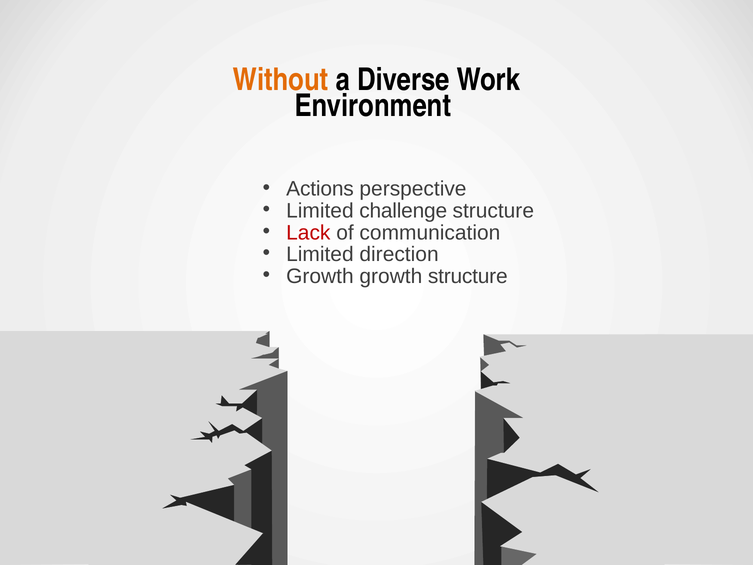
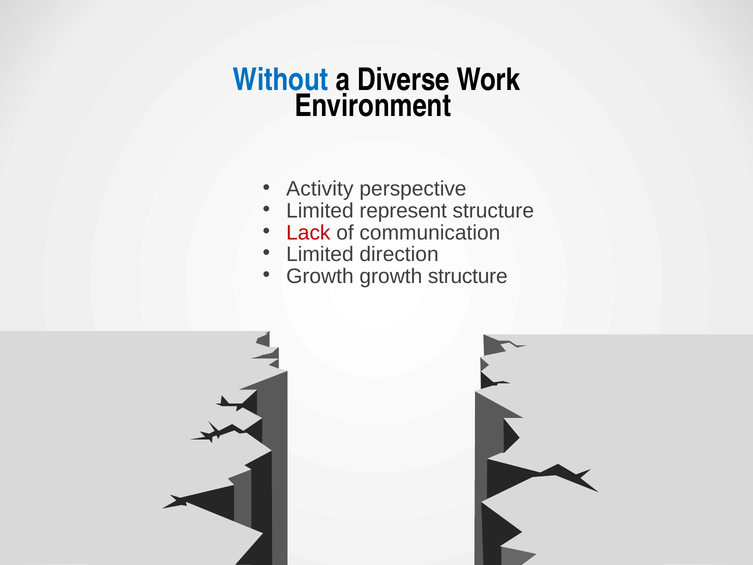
Without colour: orange -> blue
Actions: Actions -> Activity
challenge: challenge -> represent
